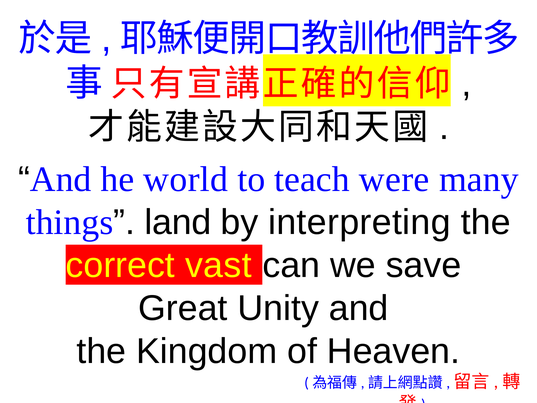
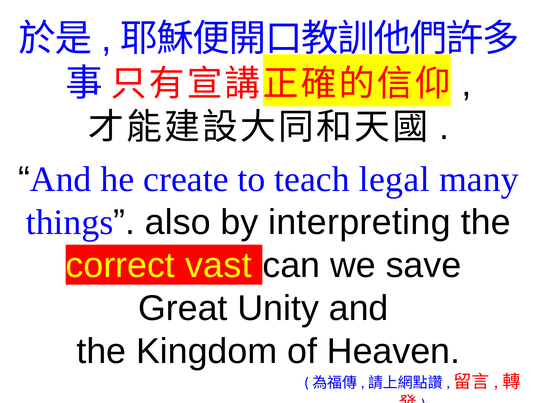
world: world -> create
were: were -> legal
land: land -> also
